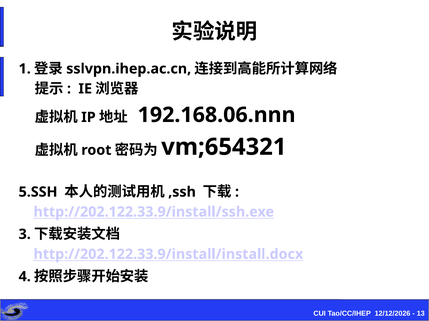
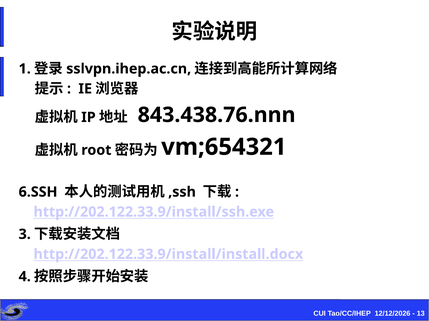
192.168.06.nnn: 192.168.06.nnn -> 843.438.76.nnn
5.SSH: 5.SSH -> 6.SSH
